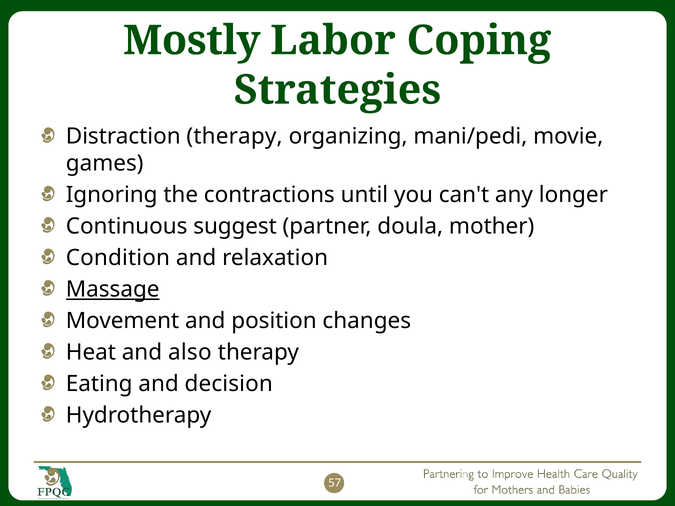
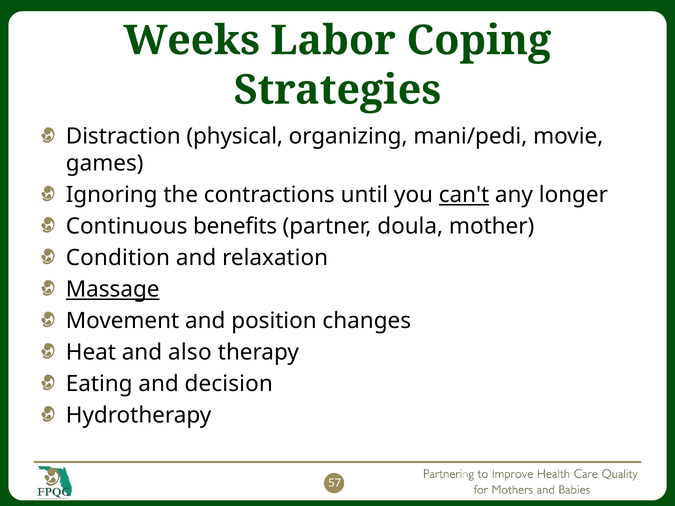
Mostly: Mostly -> Weeks
Distraction therapy: therapy -> physical
can't underline: none -> present
suggest: suggest -> benefits
